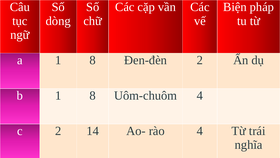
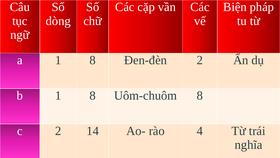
Uôm-chuôm 4: 4 -> 8
